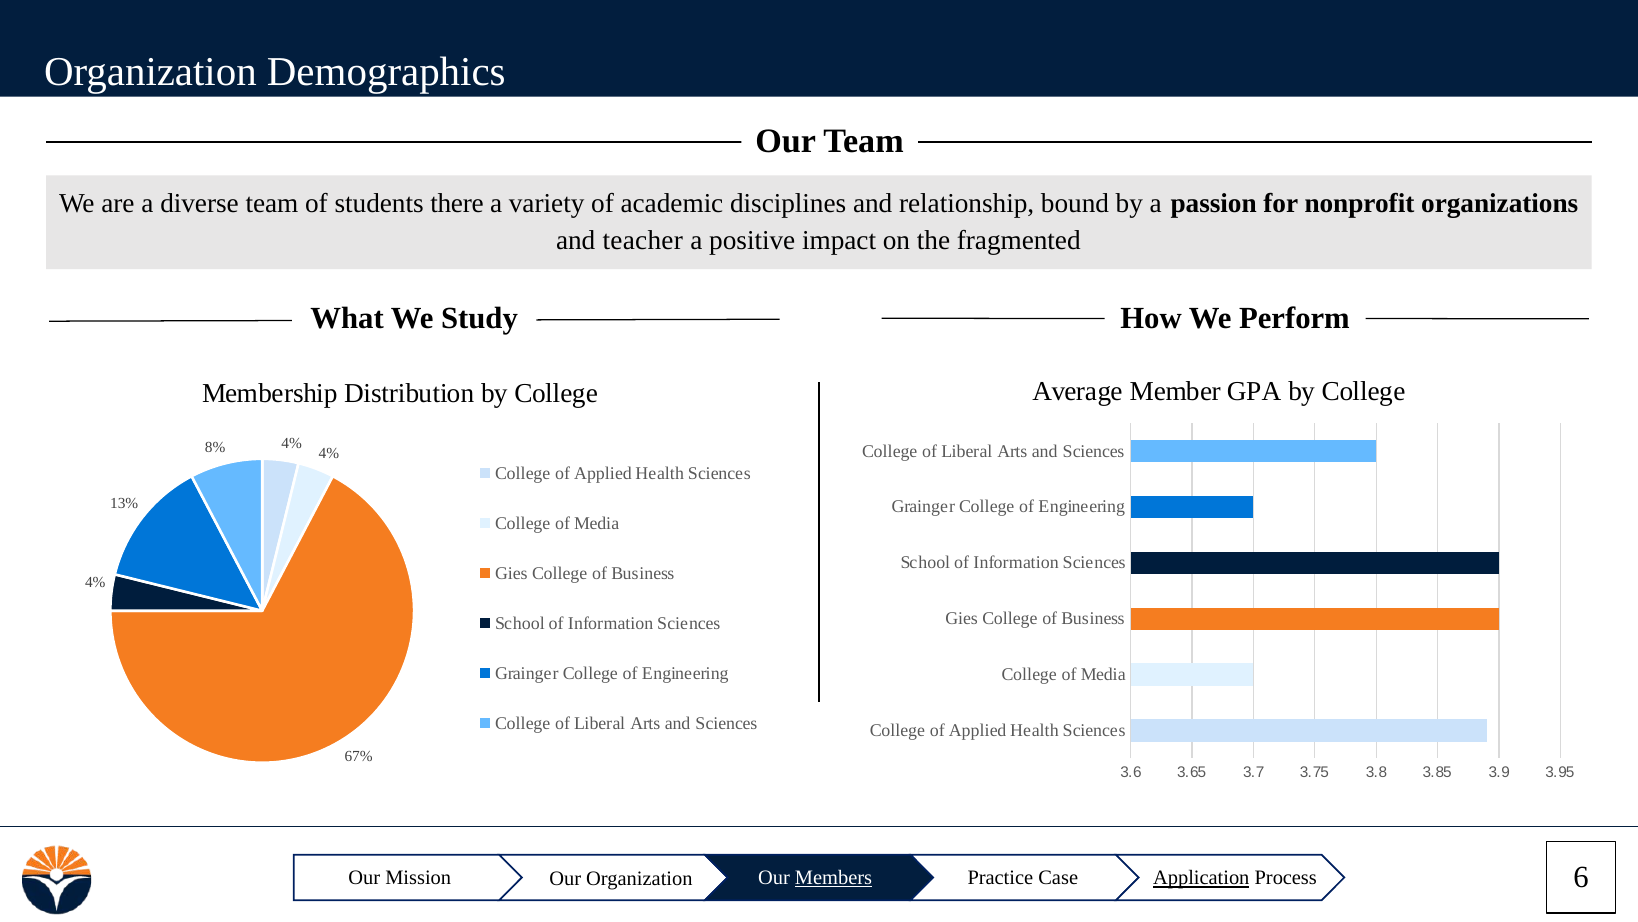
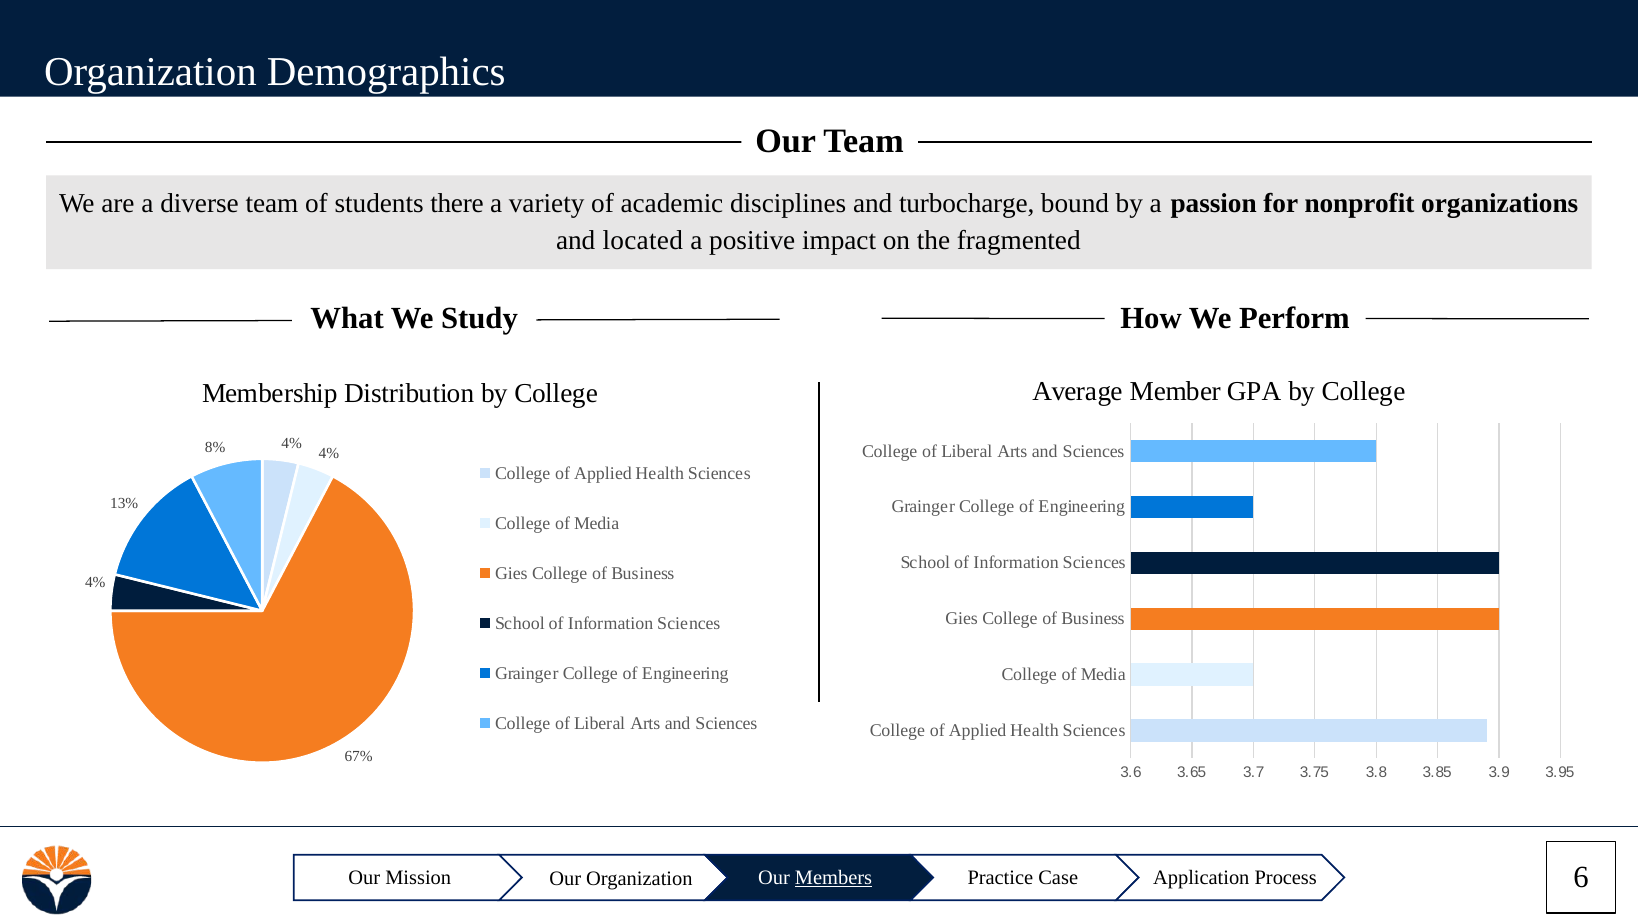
relationship: relationship -> turbocharge
teacher: teacher -> located
Application underline: present -> none
